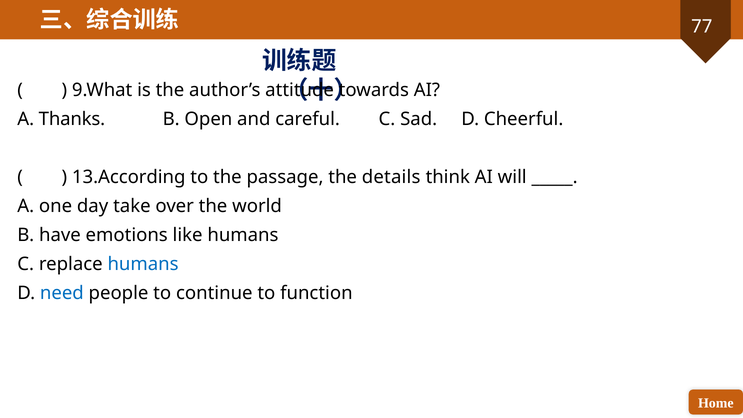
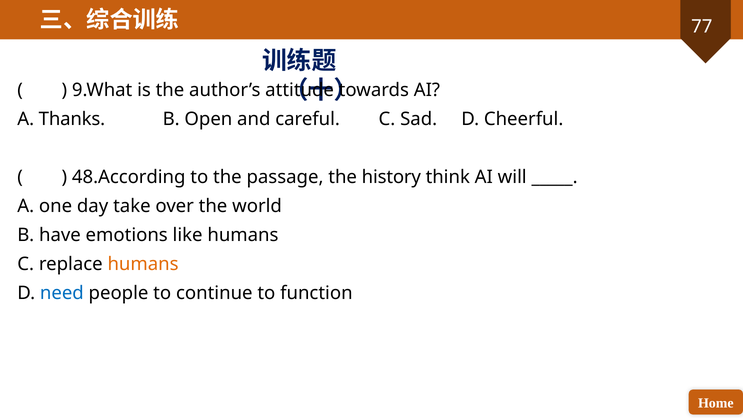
13.According: 13.According -> 48.According
details: details -> history
humans at (143, 264) colour: blue -> orange
